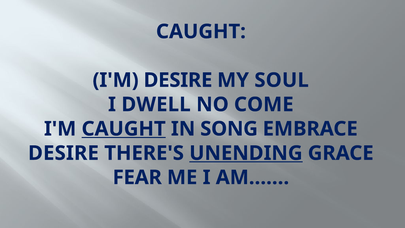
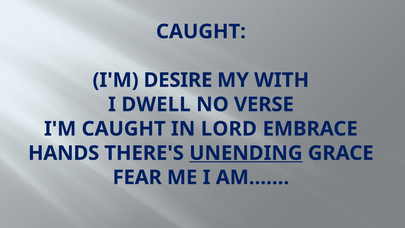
SOUL: SOUL -> WITH
COME: COME -> VERSE
CAUGHT at (124, 129) underline: present -> none
SONG: SONG -> LORD
DESIRE at (63, 153): DESIRE -> HANDS
